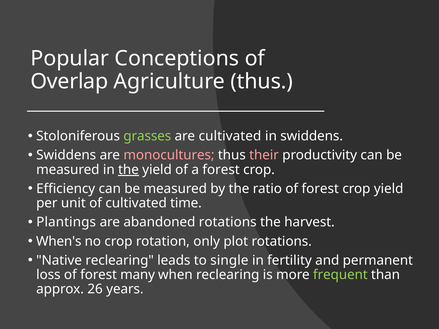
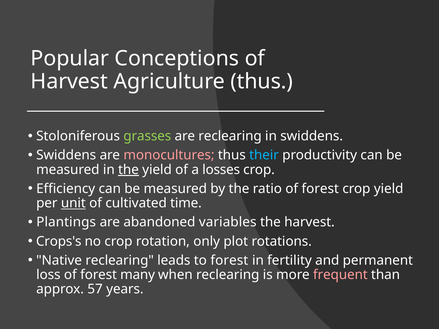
Overlap at (69, 82): Overlap -> Harvest
are cultivated: cultivated -> reclearing
their colour: pink -> light blue
a forest: forest -> losses
unit underline: none -> present
abandoned rotations: rotations -> variables
When's: When's -> Crops's
to single: single -> forest
frequent colour: light green -> pink
26: 26 -> 57
